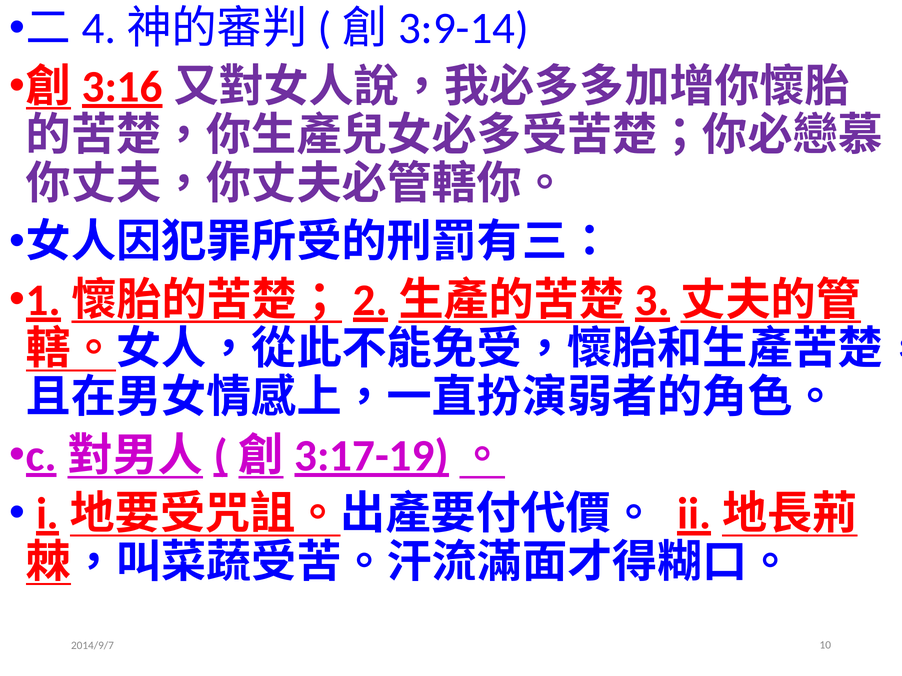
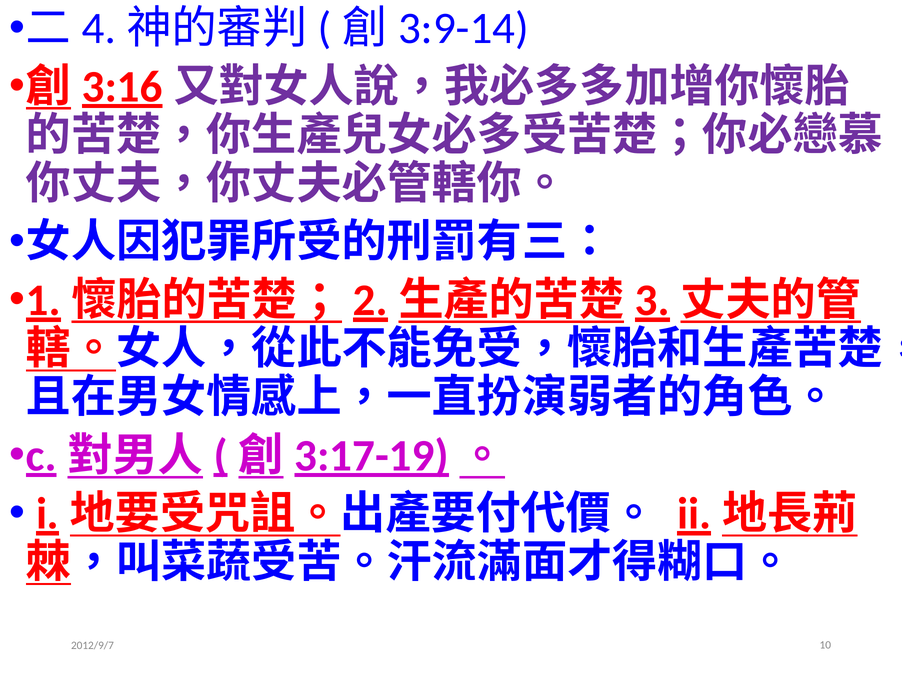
2014/9/7: 2014/9/7 -> 2012/9/7
